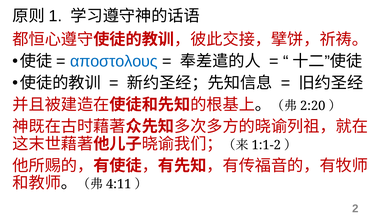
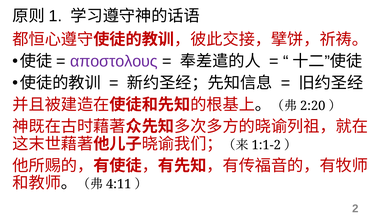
αποστολους colour: blue -> purple
